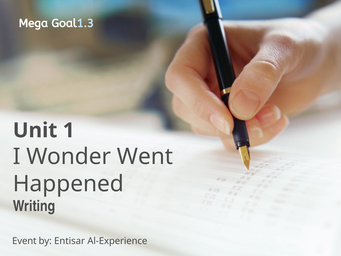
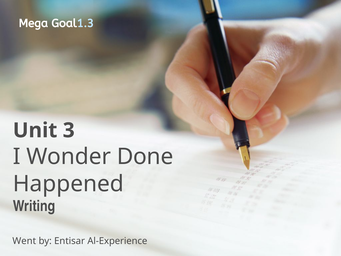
1: 1 -> 3
Went: Went -> Done
Event: Event -> Went
